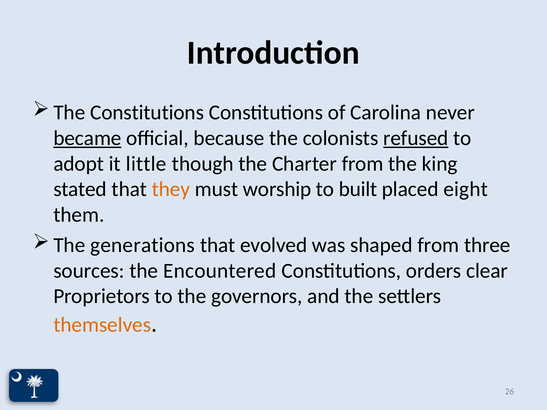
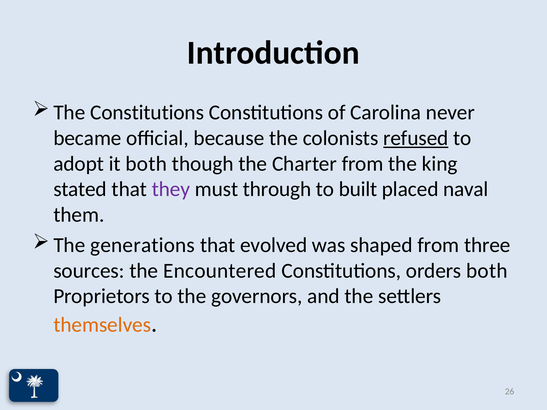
became underline: present -> none
it little: little -> both
they colour: orange -> purple
worship: worship -> through
eight: eight -> naval
orders clear: clear -> both
